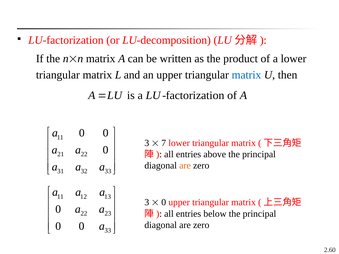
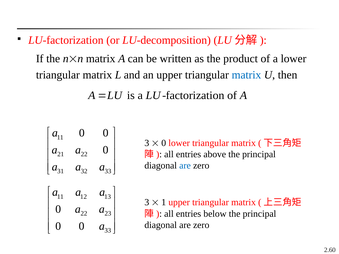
7 at (164, 143): 7 -> 0
are at (185, 166) colour: orange -> blue
0 at (164, 203): 0 -> 1
